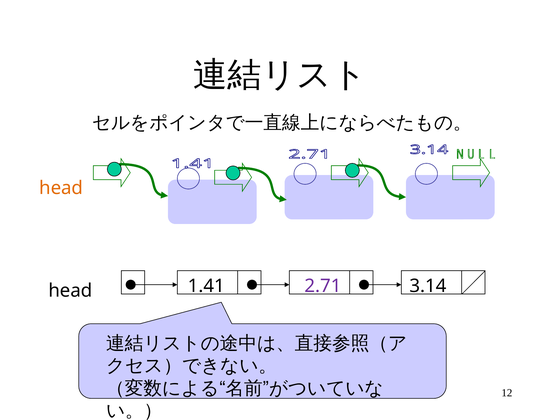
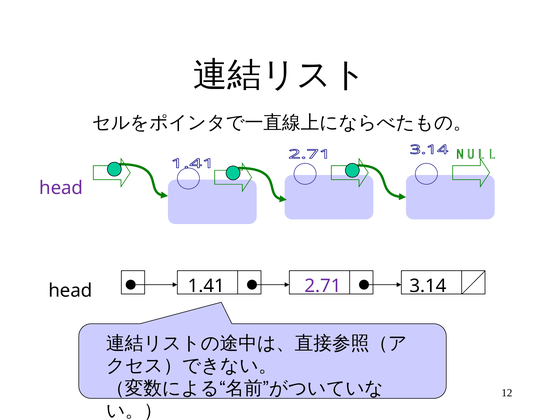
head at (61, 188) colour: orange -> purple
